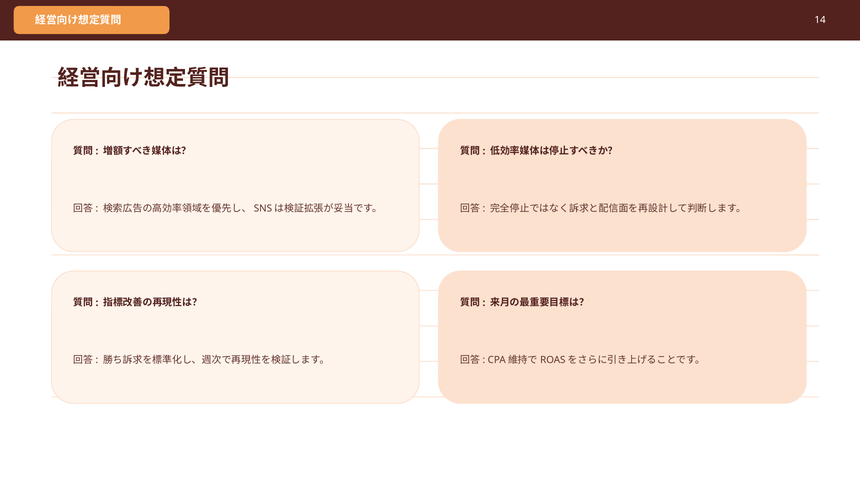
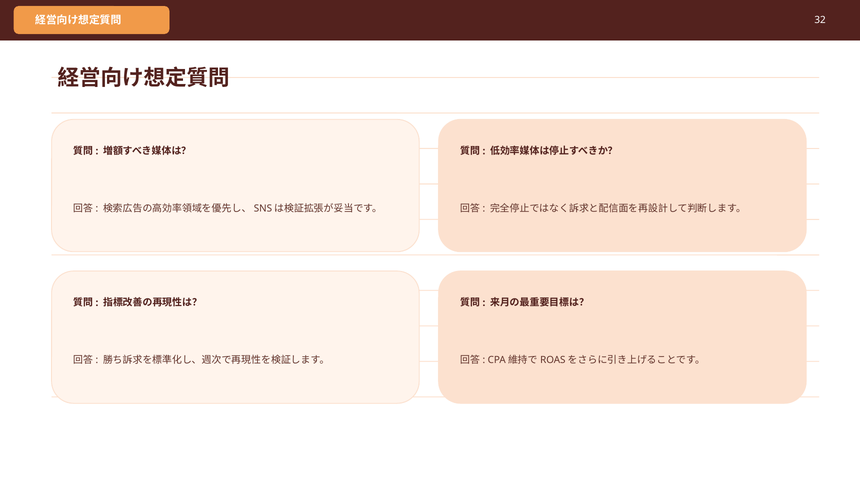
14: 14 -> 32
